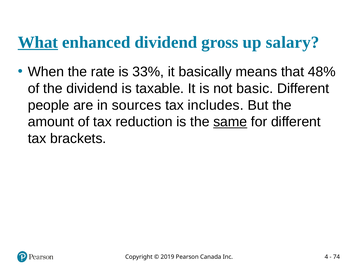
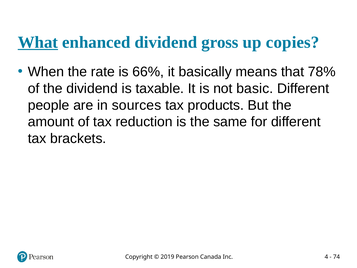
salary: salary -> copies
33%: 33% -> 66%
48%: 48% -> 78%
includes: includes -> products
same underline: present -> none
